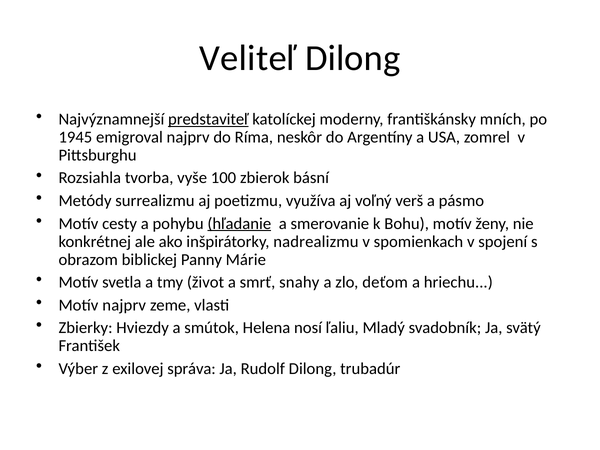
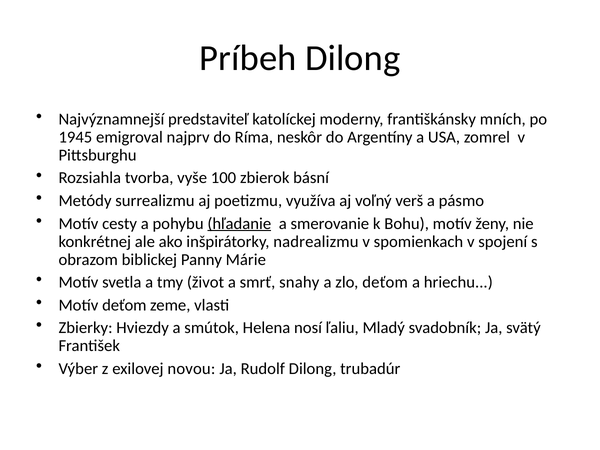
Veliteľ: Veliteľ -> Príbeh
predstaviteľ underline: present -> none
Motív najprv: najprv -> deťom
správa: správa -> novou
